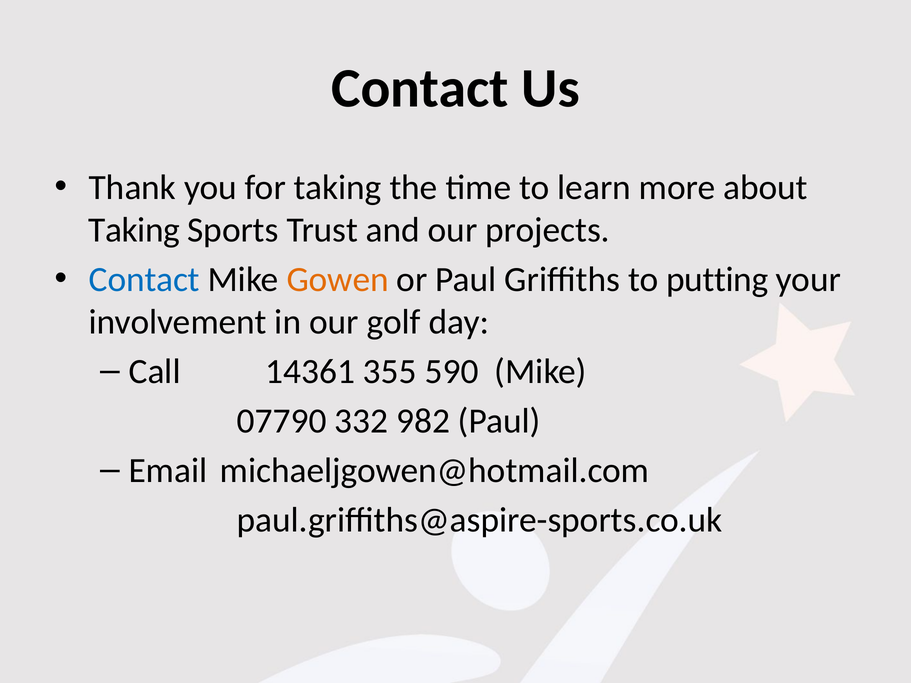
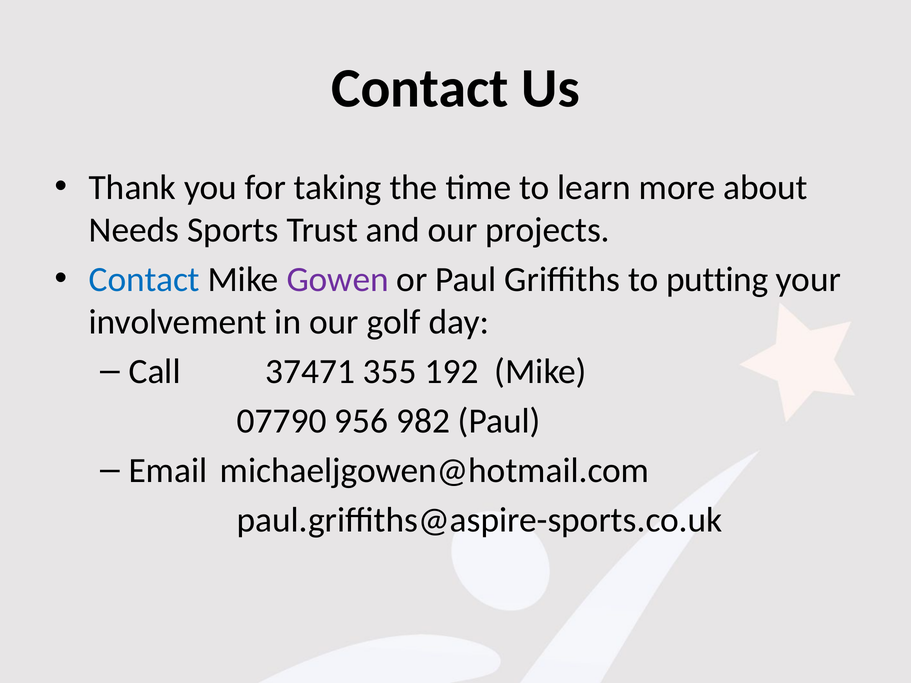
Taking at (134, 230): Taking -> Needs
Gowen colour: orange -> purple
14361: 14361 -> 37471
590: 590 -> 192
332: 332 -> 956
